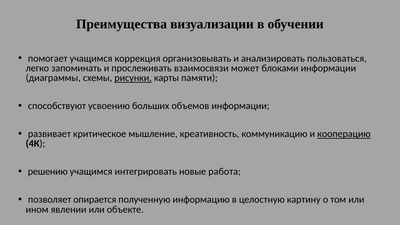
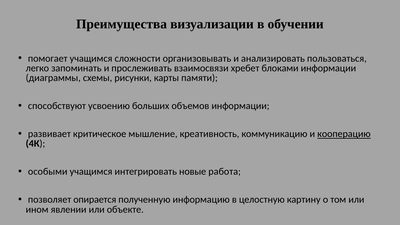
коррекция: коррекция -> сложности
может: может -> хребет
рисунки underline: present -> none
решению: решению -> особыми
